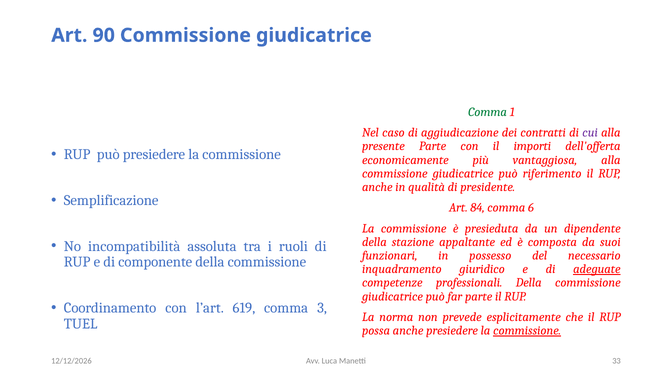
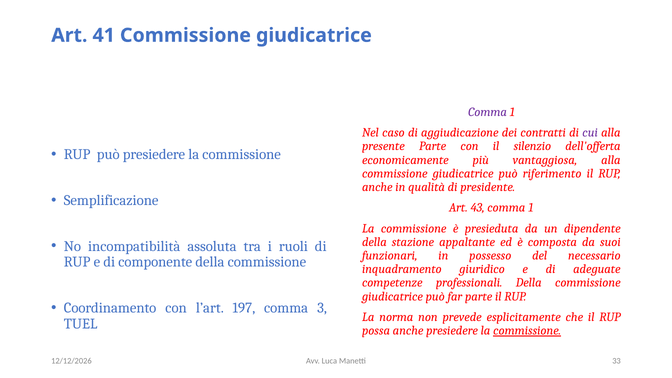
90: 90 -> 41
Comma at (488, 112) colour: green -> purple
importi: importi -> silenzio
84: 84 -> 43
6 at (531, 208): 6 -> 1
adeguate underline: present -> none
619: 619 -> 197
